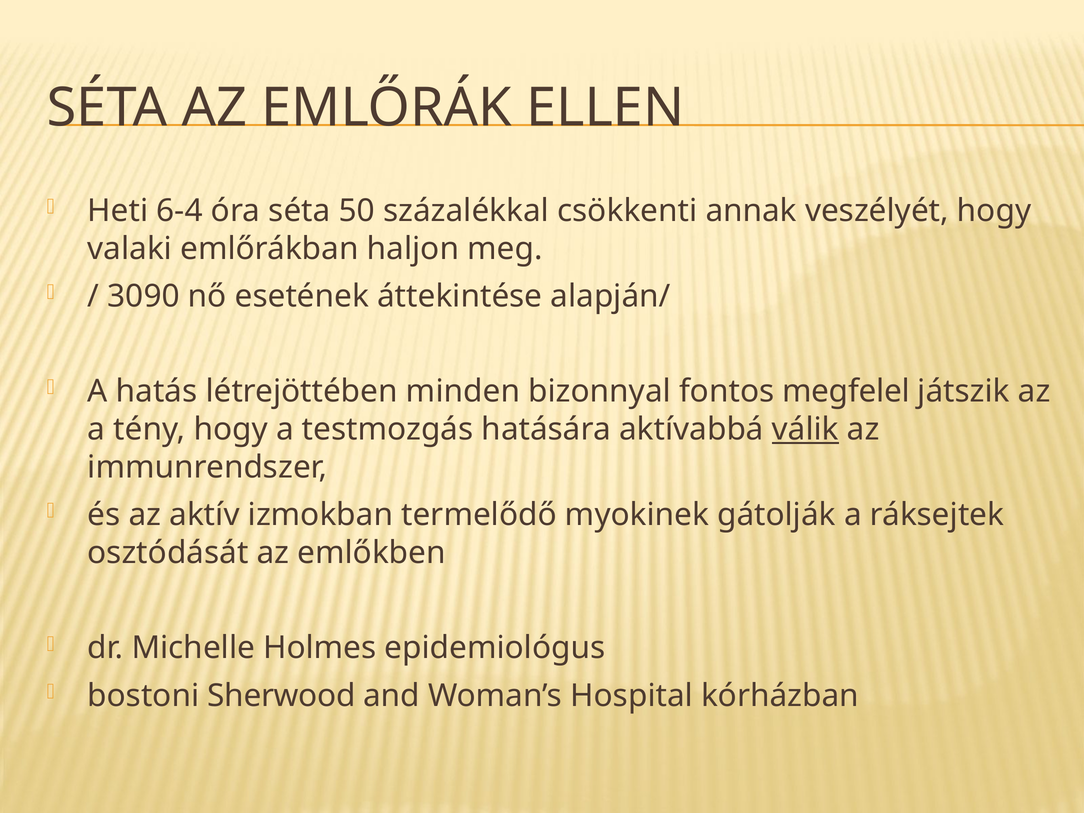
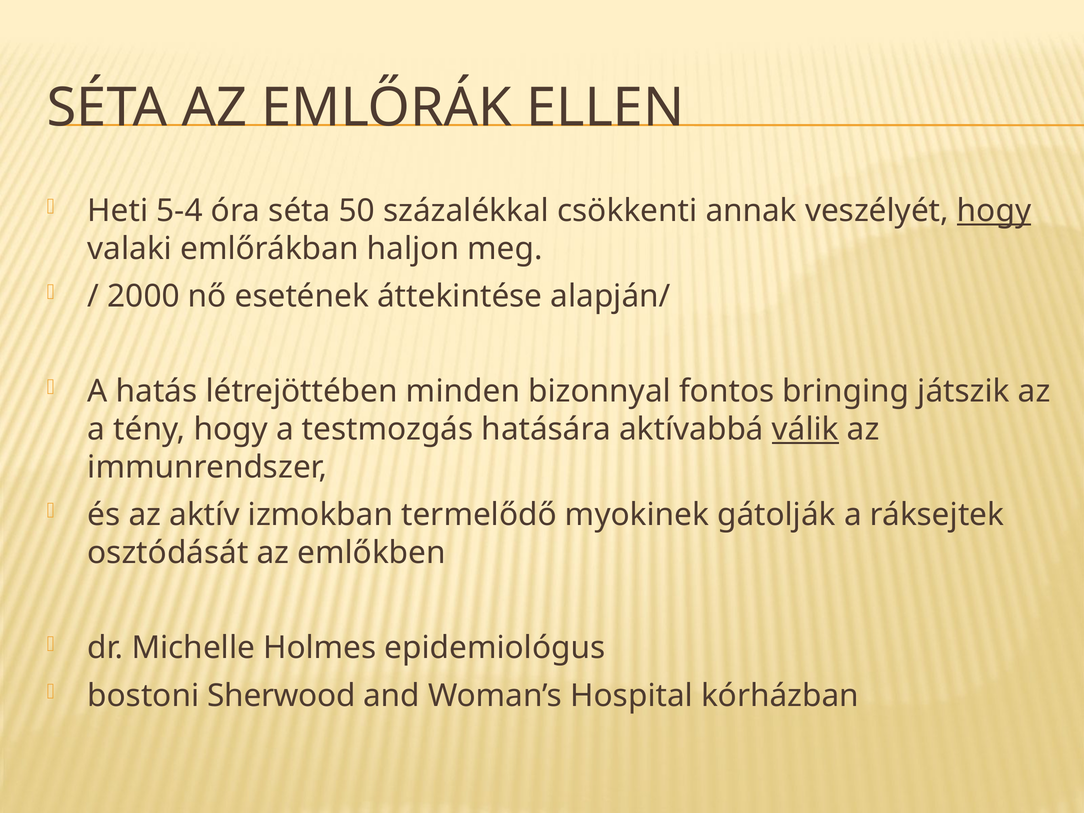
6-4: 6-4 -> 5-4
hogy at (994, 211) underline: none -> present
3090: 3090 -> 2000
megfelel: megfelel -> bringing
